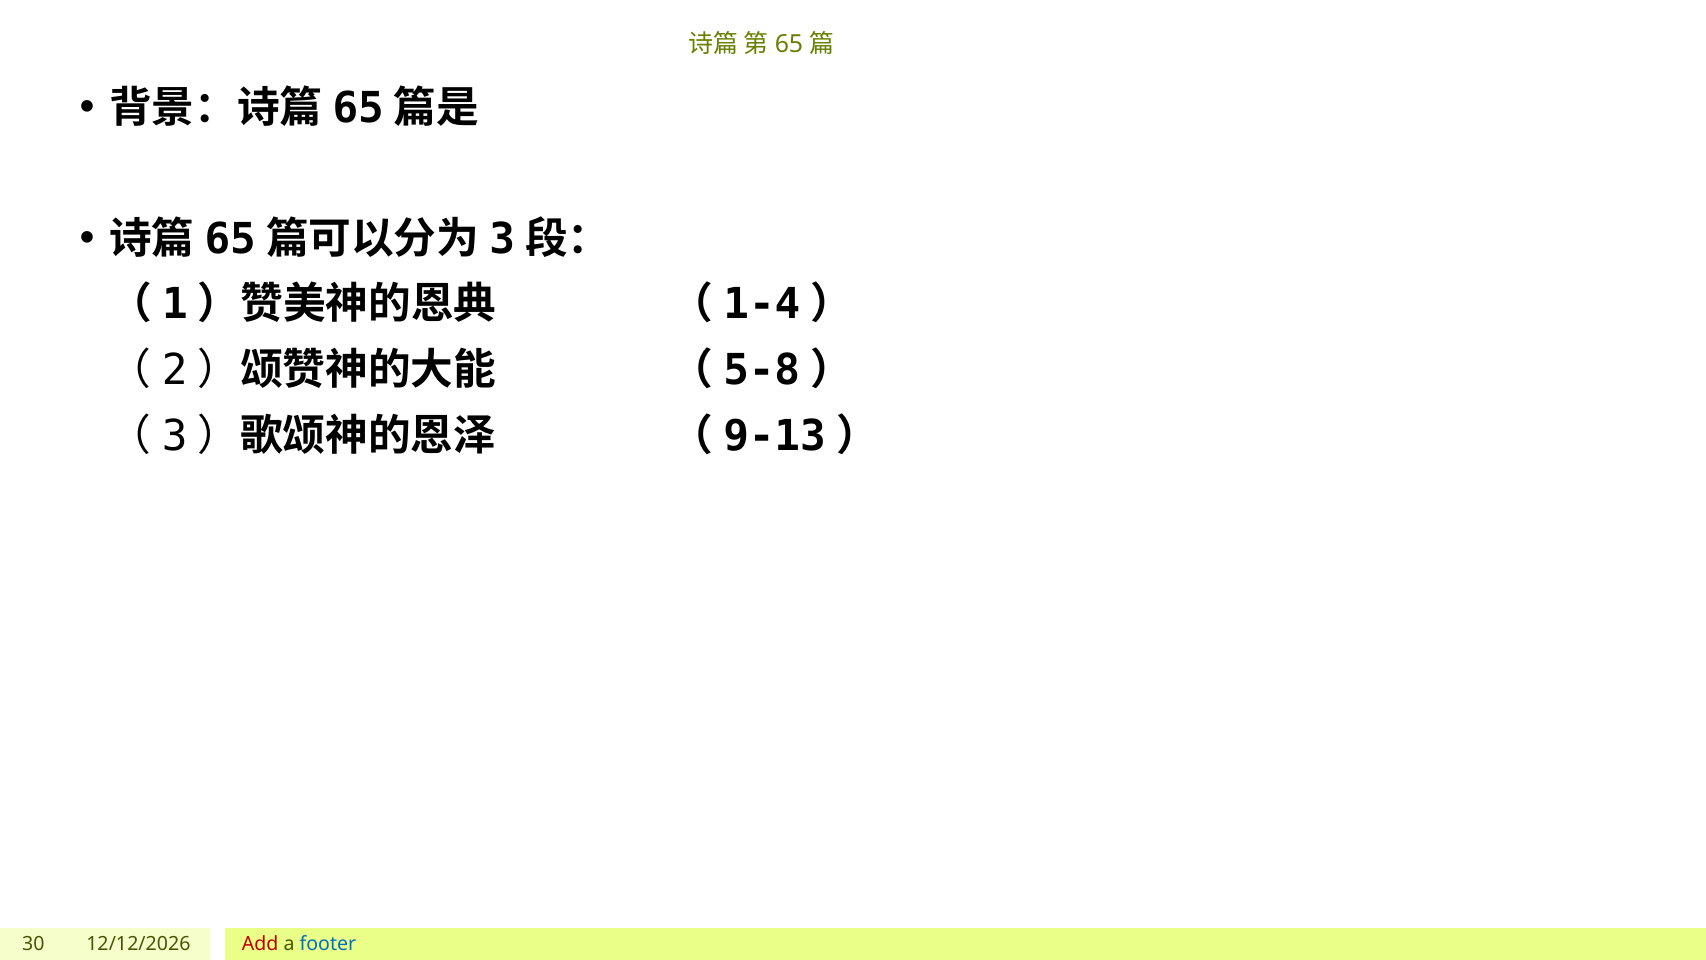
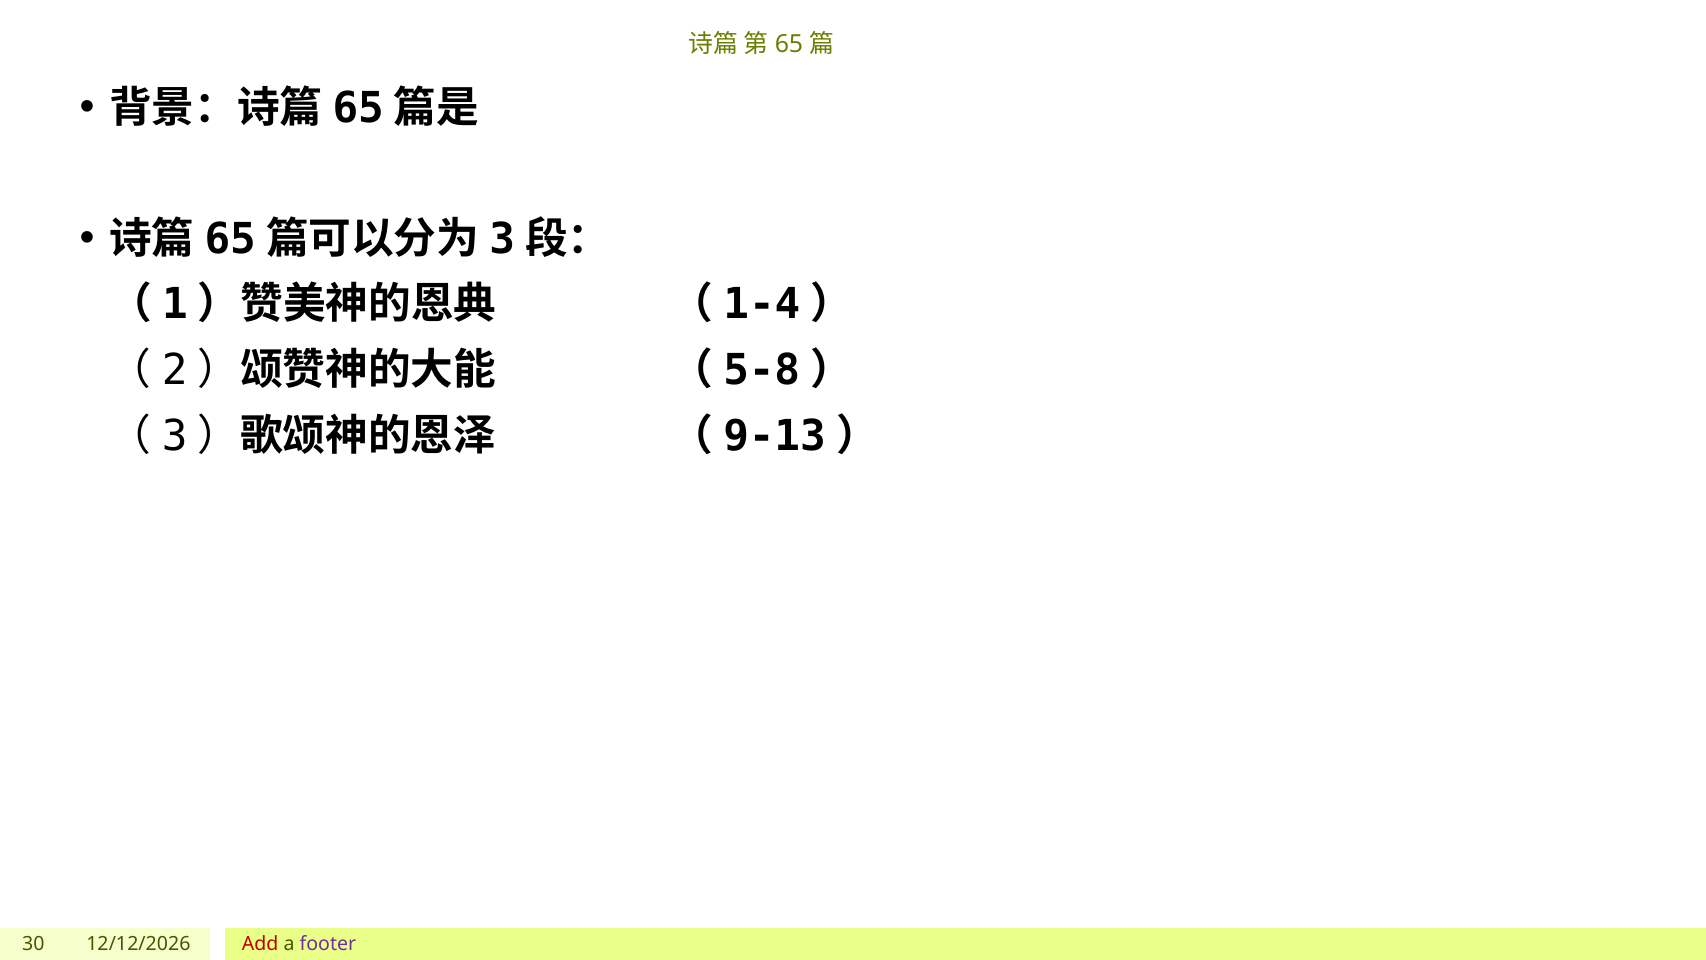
footer colour: blue -> purple
